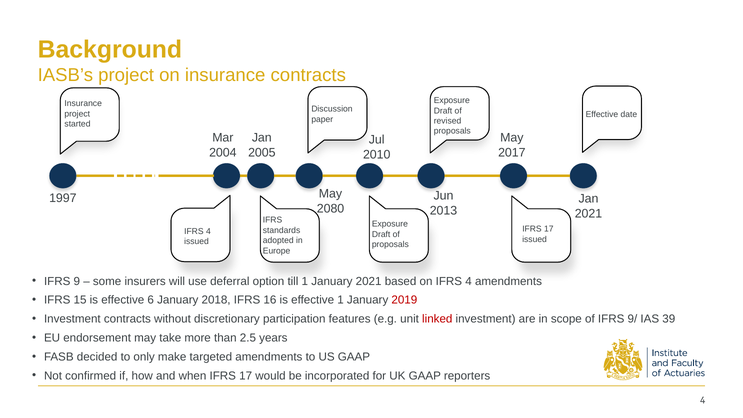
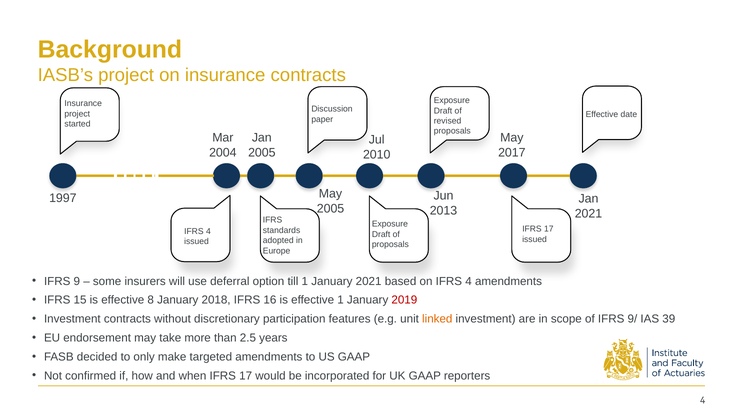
2080 at (331, 208): 2080 -> 2005
6: 6 -> 8
linked colour: red -> orange
